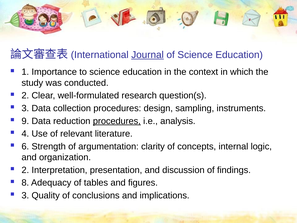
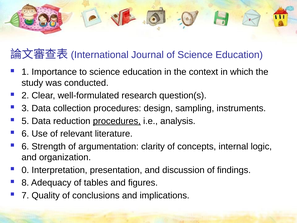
Journal underline: present -> none
9: 9 -> 5
4 at (25, 134): 4 -> 6
2 at (25, 170): 2 -> 0
3 at (25, 195): 3 -> 7
